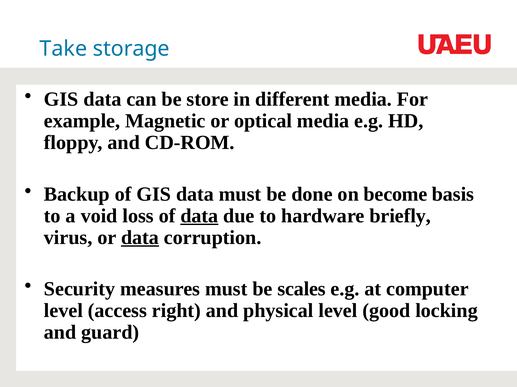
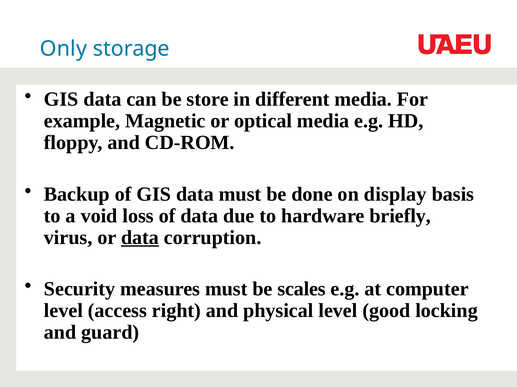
Take: Take -> Only
become: become -> display
data at (199, 216) underline: present -> none
